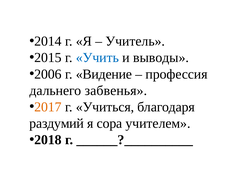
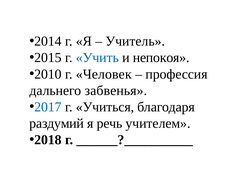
выводы: выводы -> непокоя
2006: 2006 -> 2010
Видение: Видение -> Человек
2017 colour: orange -> blue
сора: сора -> речь
